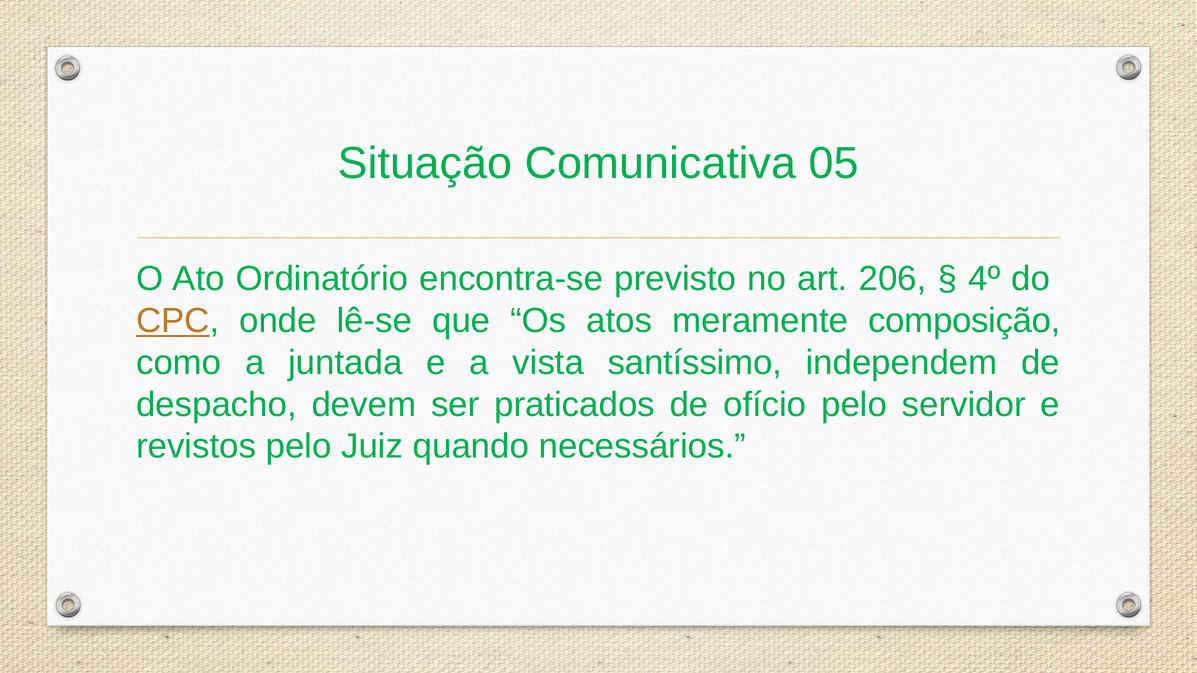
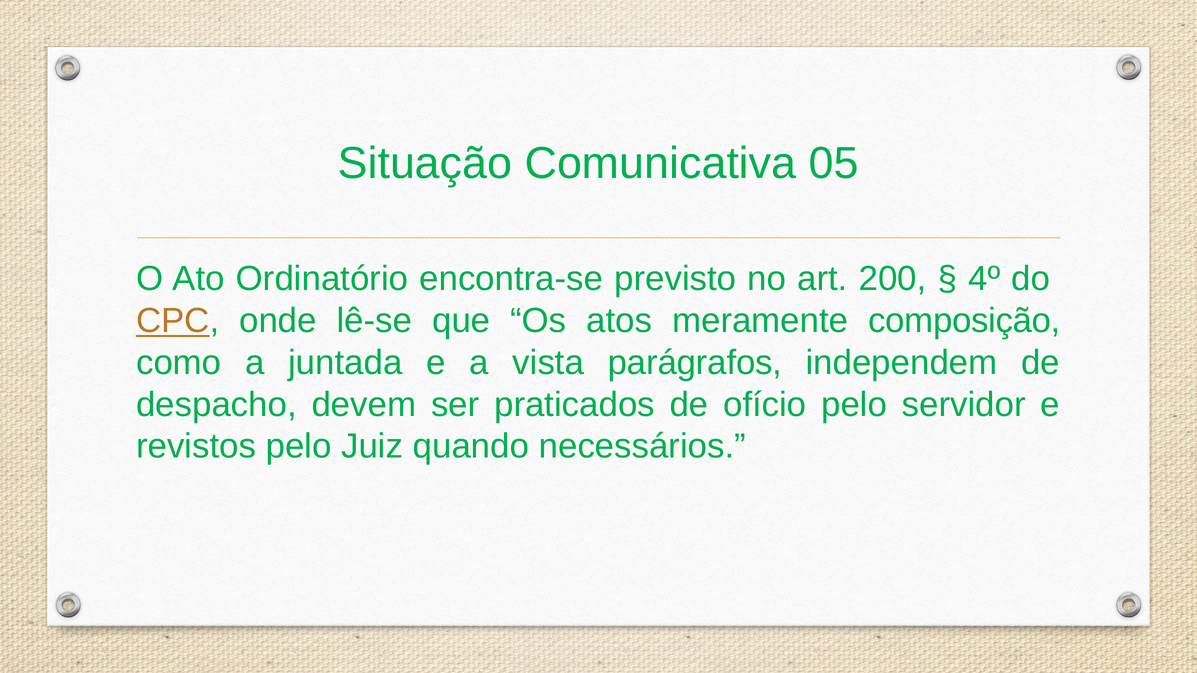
206: 206 -> 200
santíssimo: santíssimo -> parágrafos
